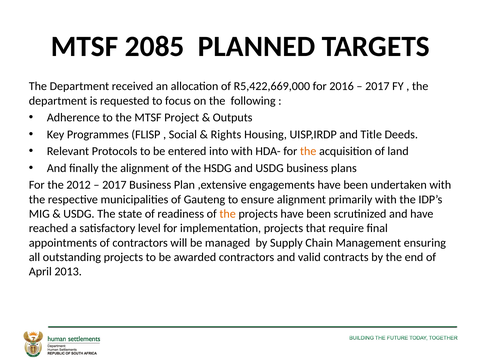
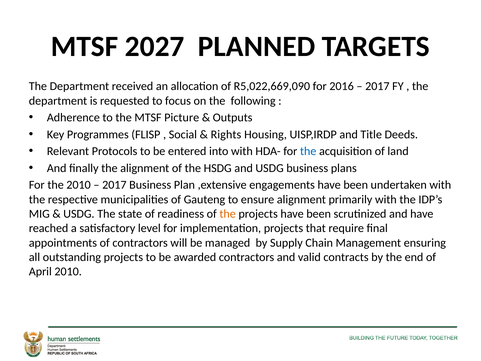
2085: 2085 -> 2027
R5,422,669,000: R5,422,669,000 -> R5,022,669,090
Project: Project -> Picture
the at (308, 151) colour: orange -> blue
the 2012: 2012 -> 2010
April 2013: 2013 -> 2010
